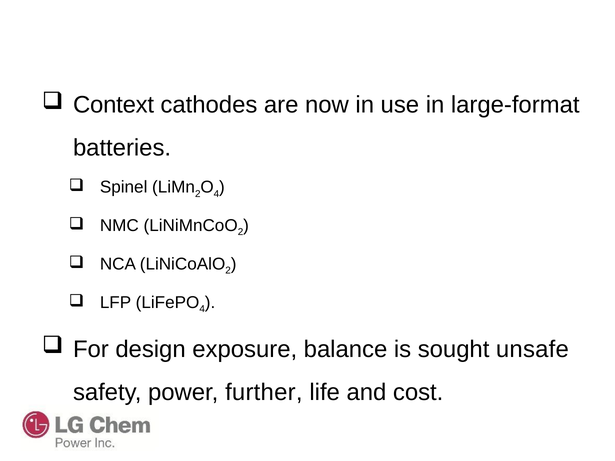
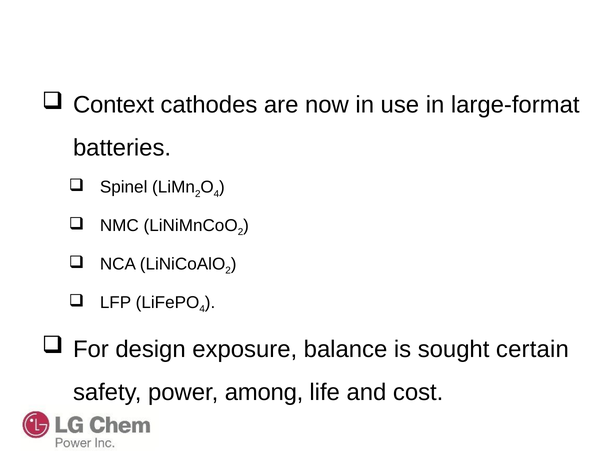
unsafe: unsafe -> certain
further: further -> among
